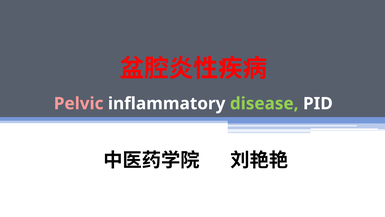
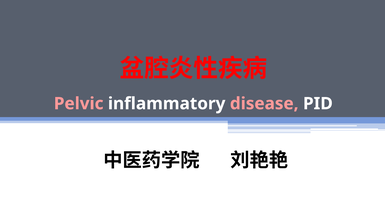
disease colour: light green -> pink
